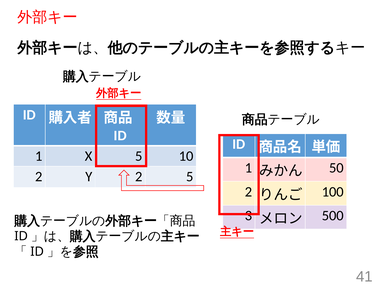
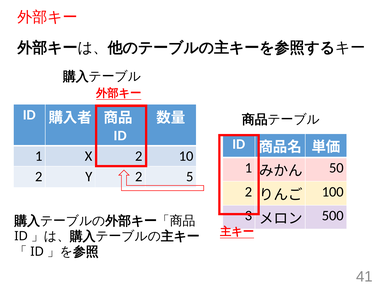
X 5: 5 -> 2
